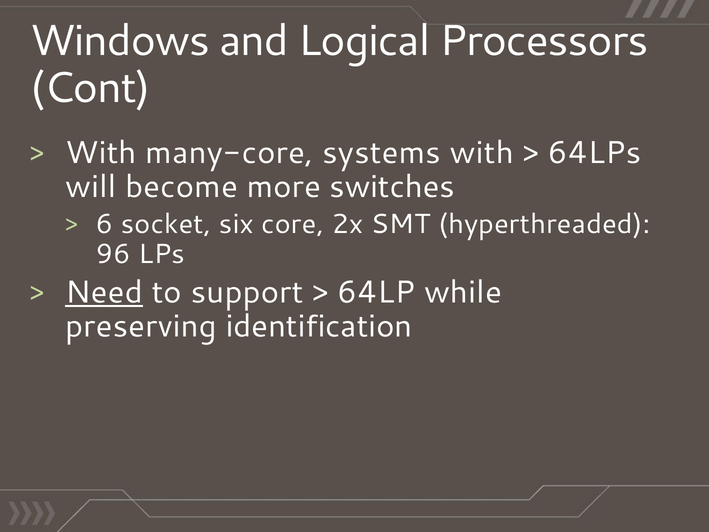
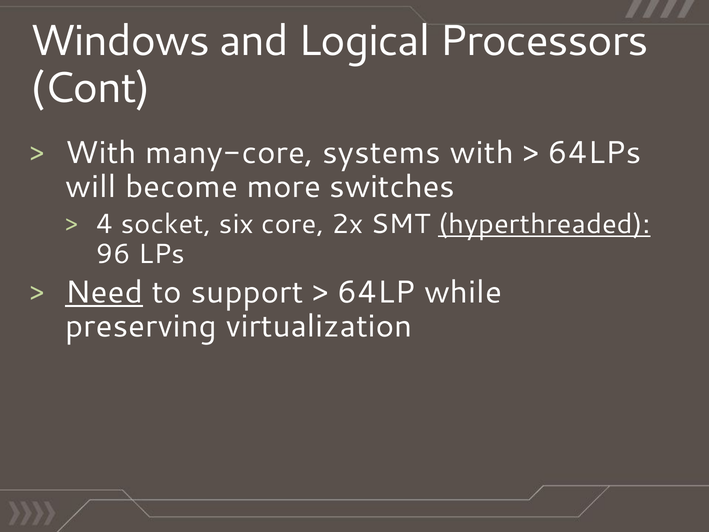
6: 6 -> 4
hyperthreaded underline: none -> present
identification: identification -> virtualization
